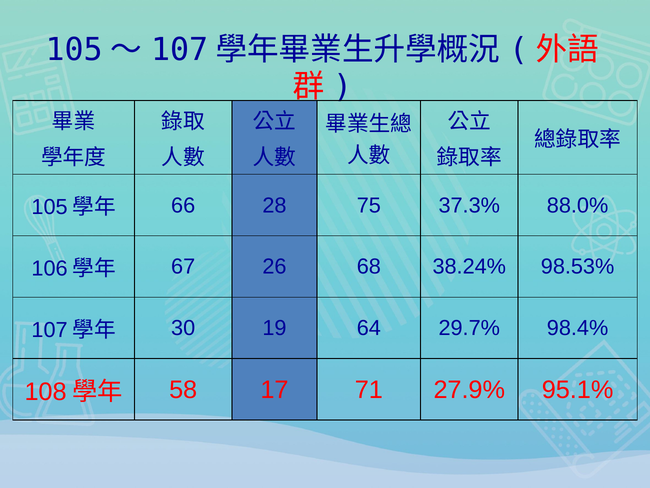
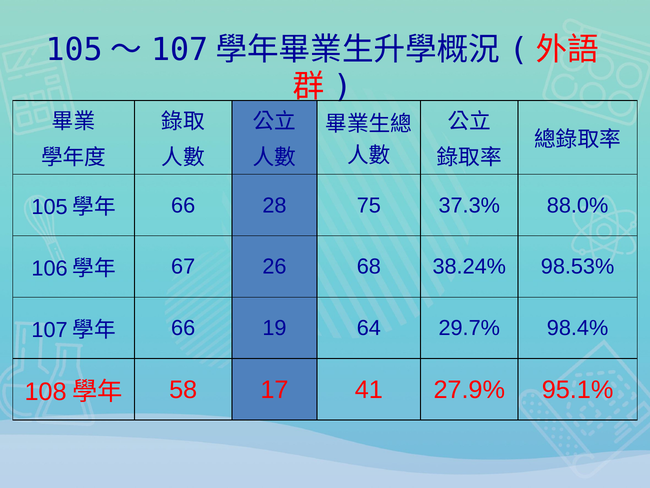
30 at (183, 328): 30 -> 66
71: 71 -> 41
